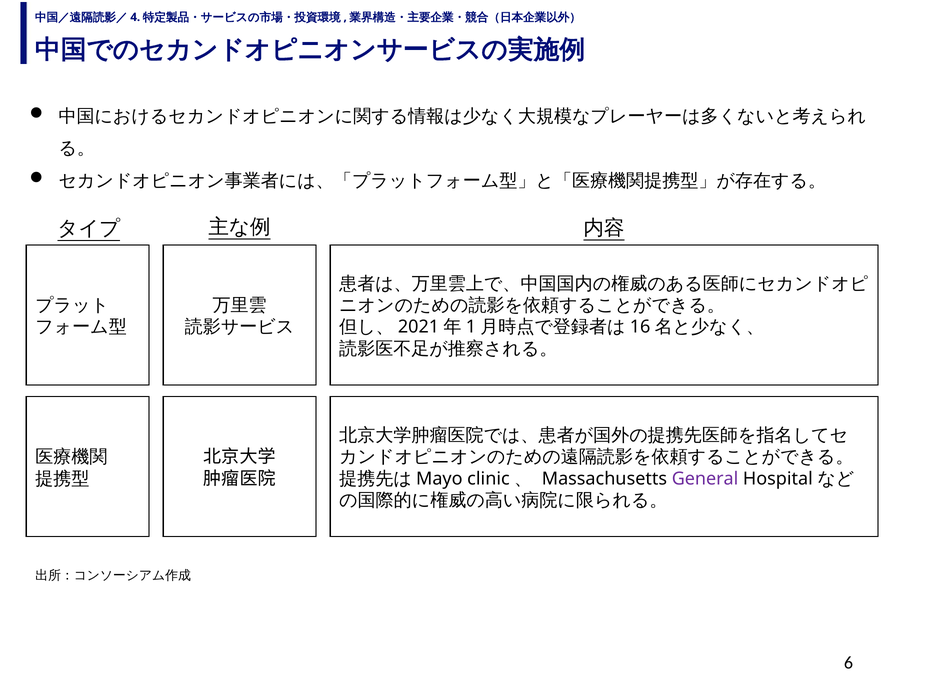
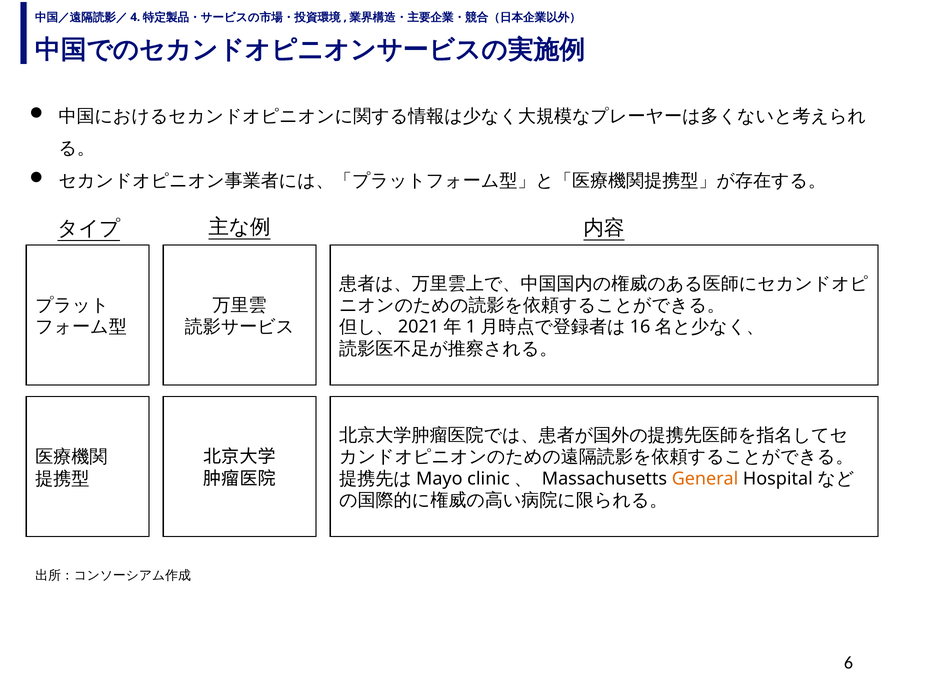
General colour: purple -> orange
